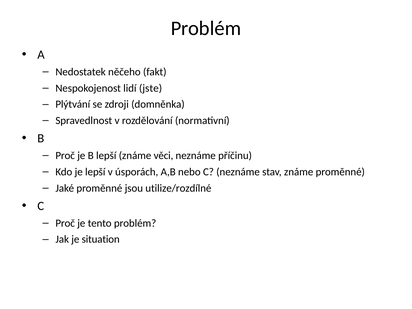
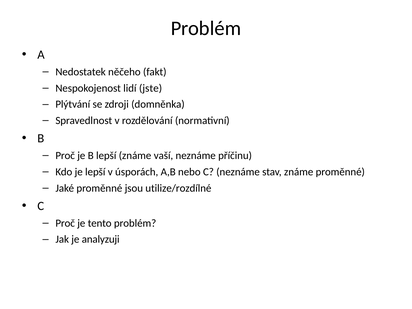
věci: věci -> vaší
situation: situation -> analyzuji
